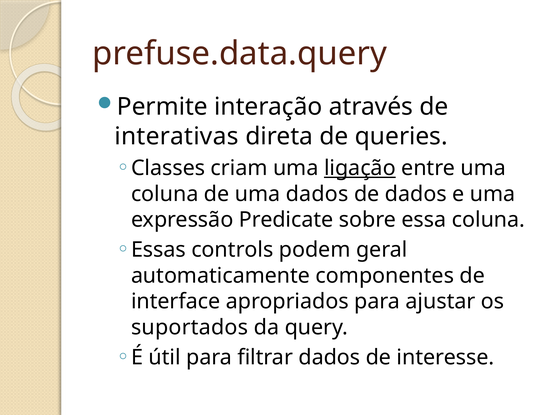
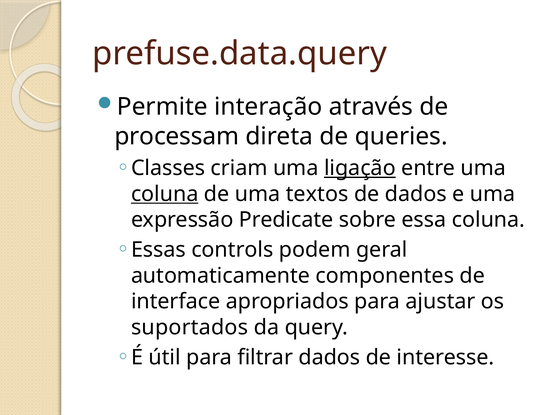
interativas: interativas -> processam
coluna at (165, 194) underline: none -> present
uma dados: dados -> textos
